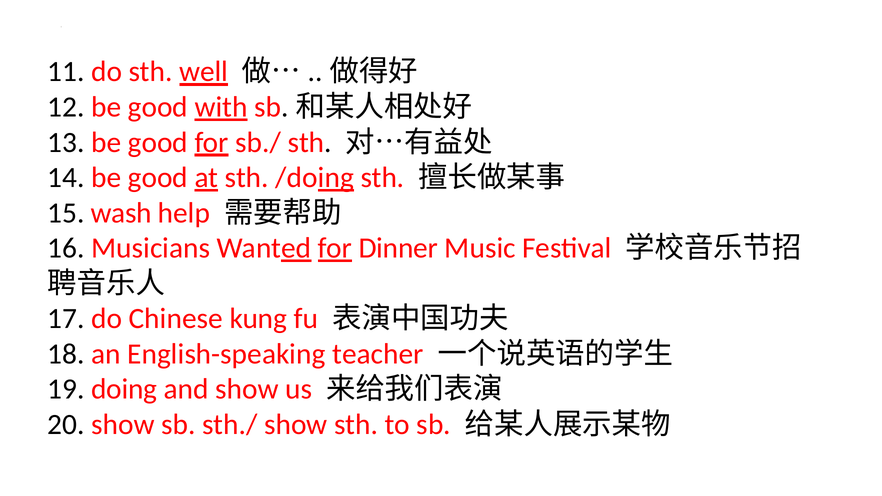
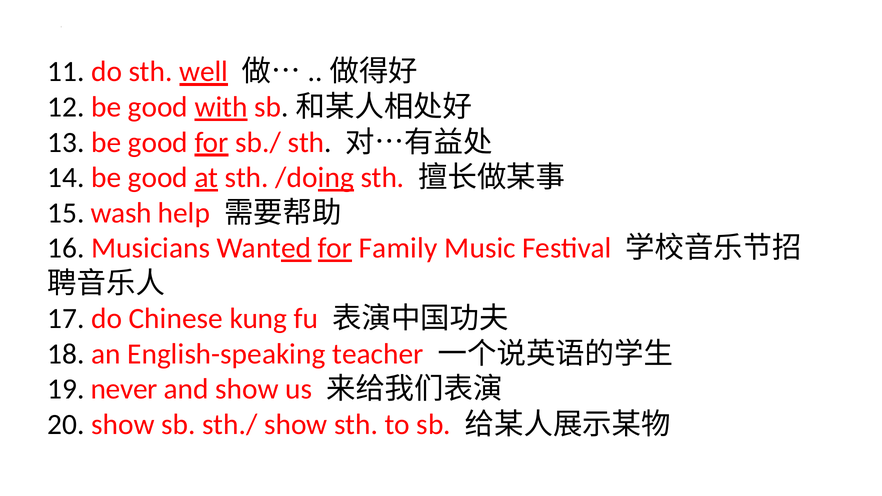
Dinner: Dinner -> Family
doing: doing -> never
